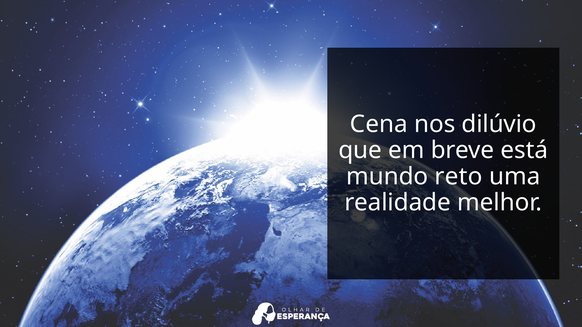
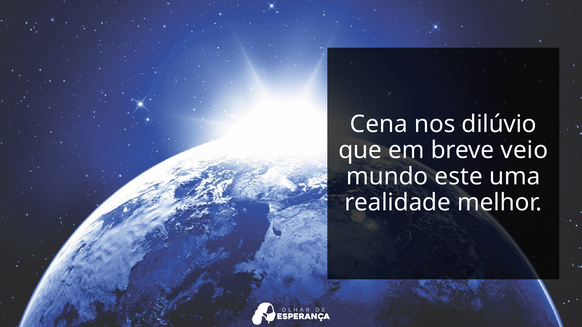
está: está -> veio
reto: reto -> este
